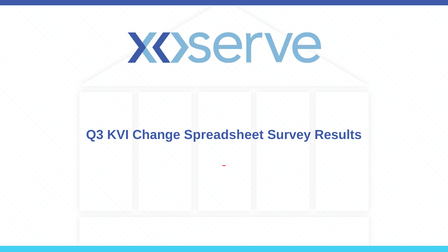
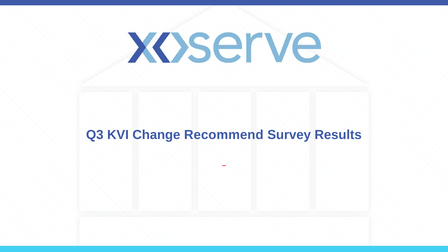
Spreadsheet: Spreadsheet -> Recommend
